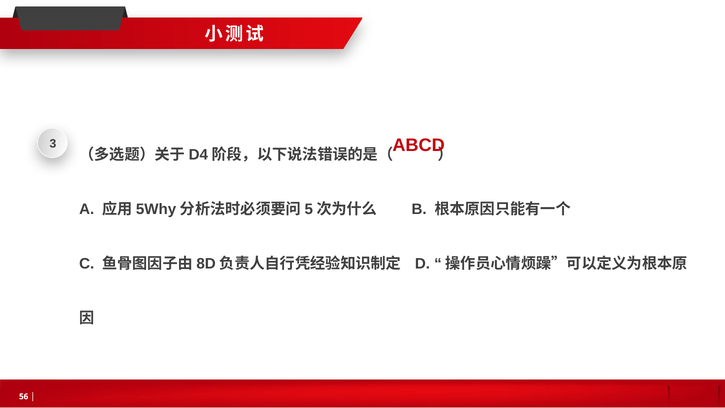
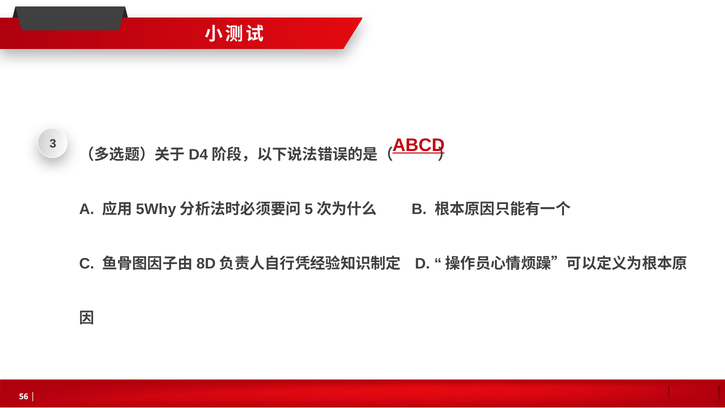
ABCD underline: none -> present
